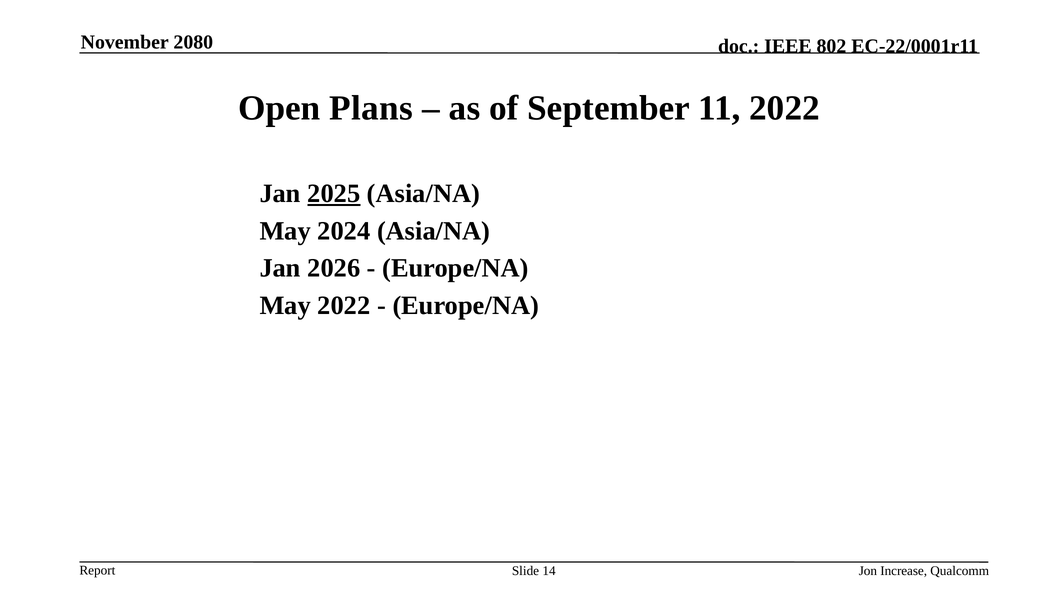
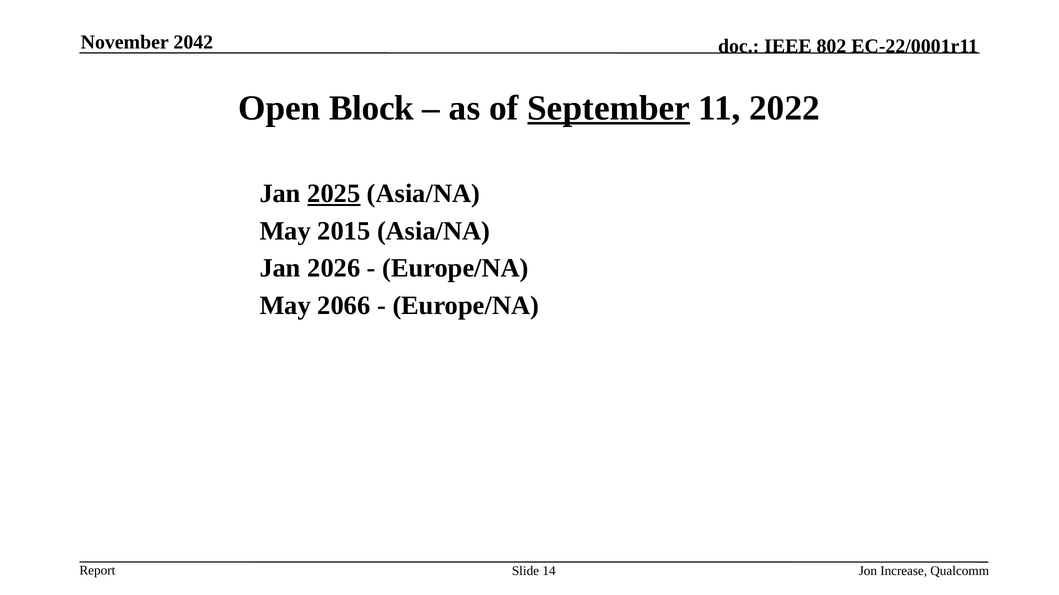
2080: 2080 -> 2042
Plans: Plans -> Block
September underline: none -> present
2024: 2024 -> 2015
May 2022: 2022 -> 2066
